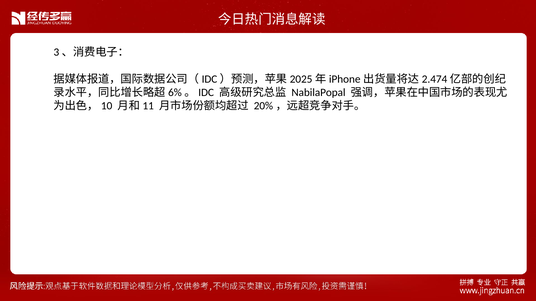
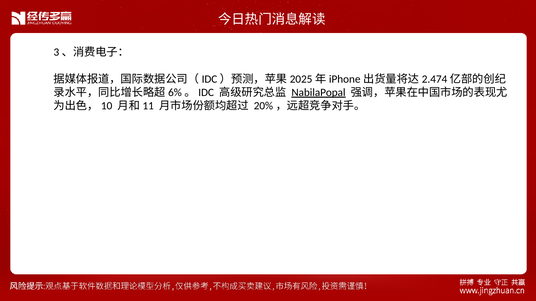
NabilaPopal underline: none -> present
